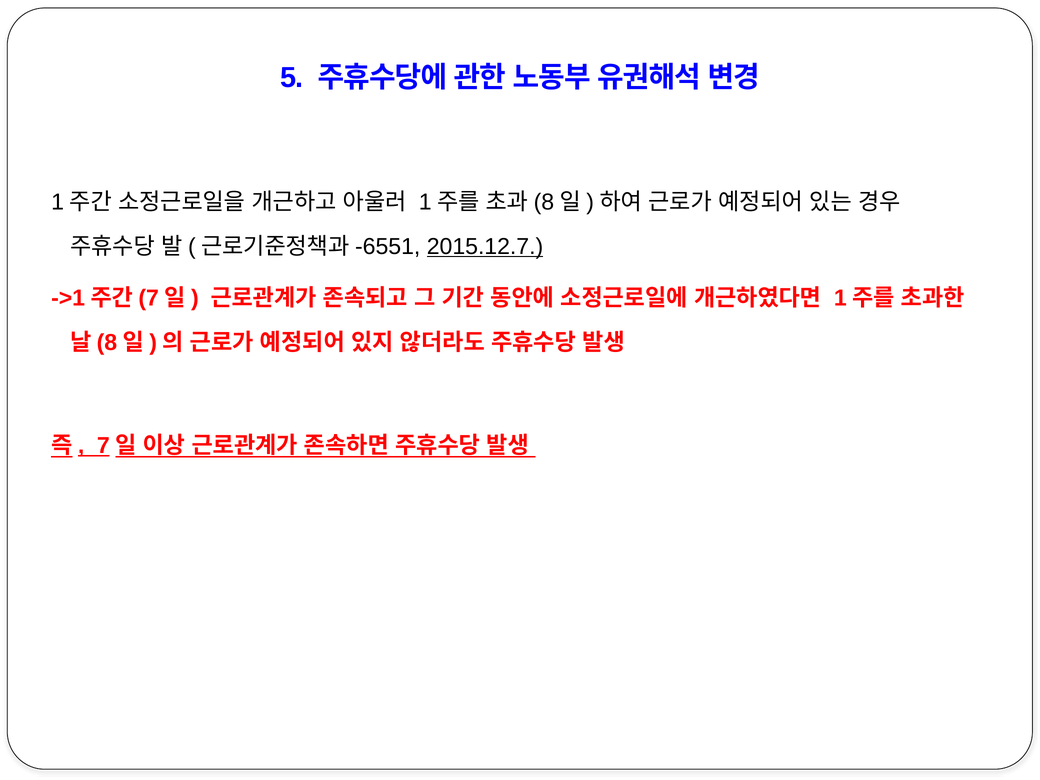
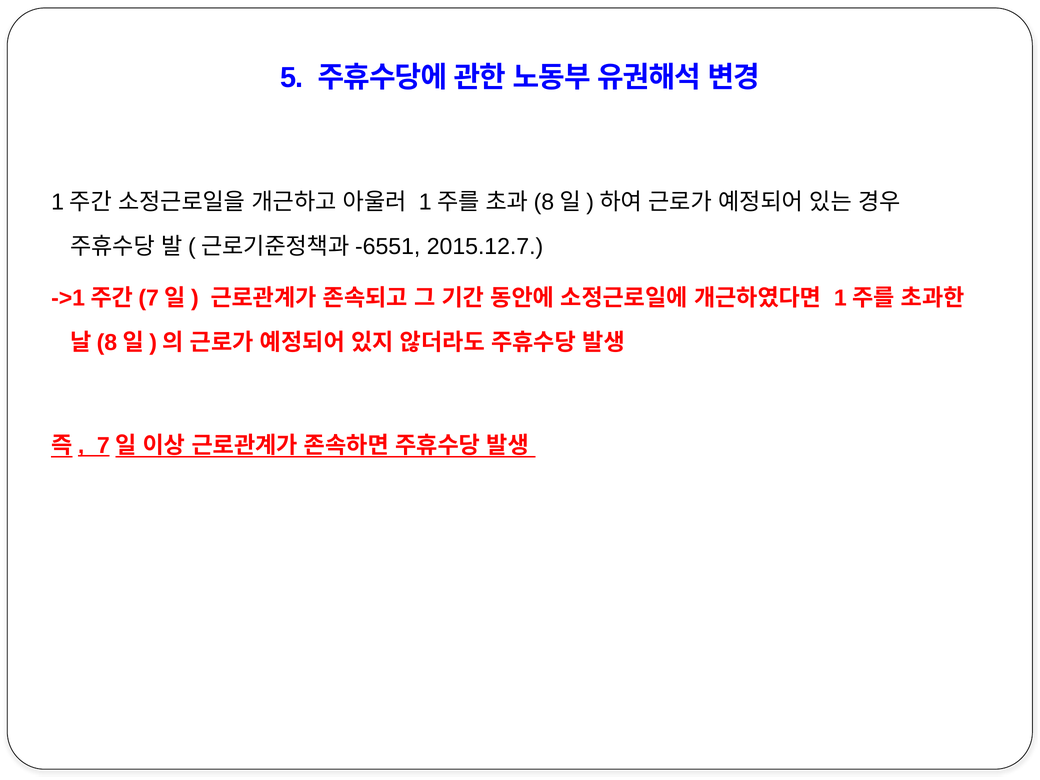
2015.12.7 underline: present -> none
